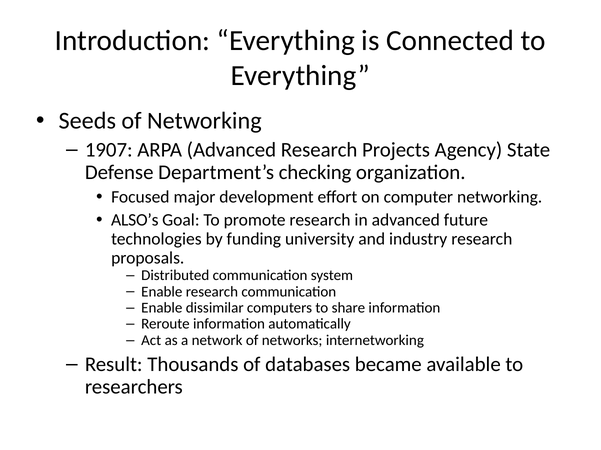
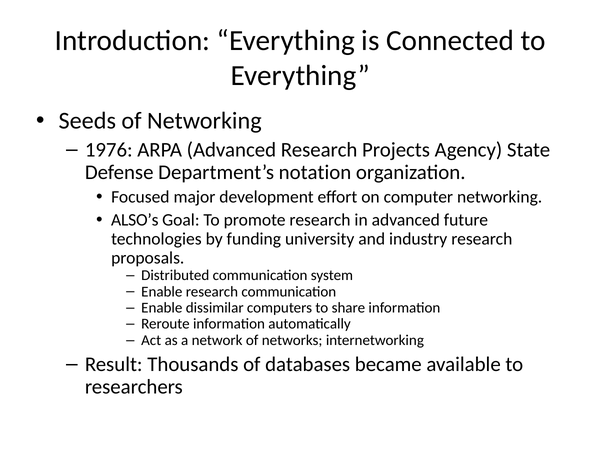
1907: 1907 -> 1976
checking: checking -> notation
